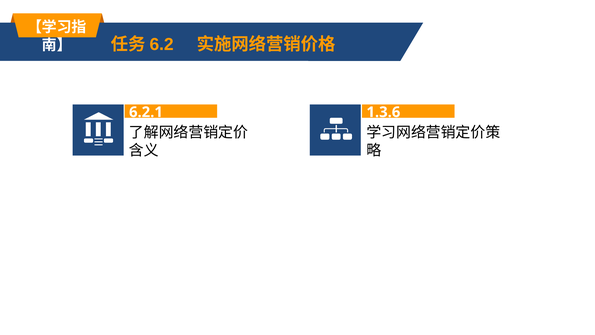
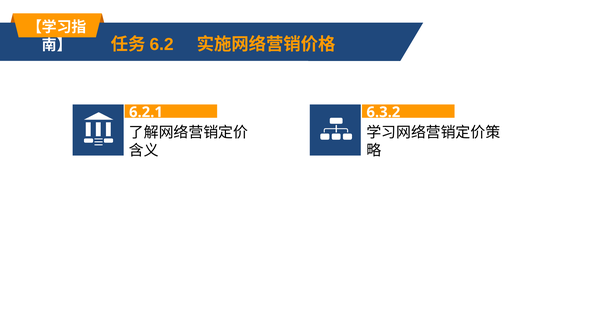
1.3.6: 1.3.6 -> 6.3.2
